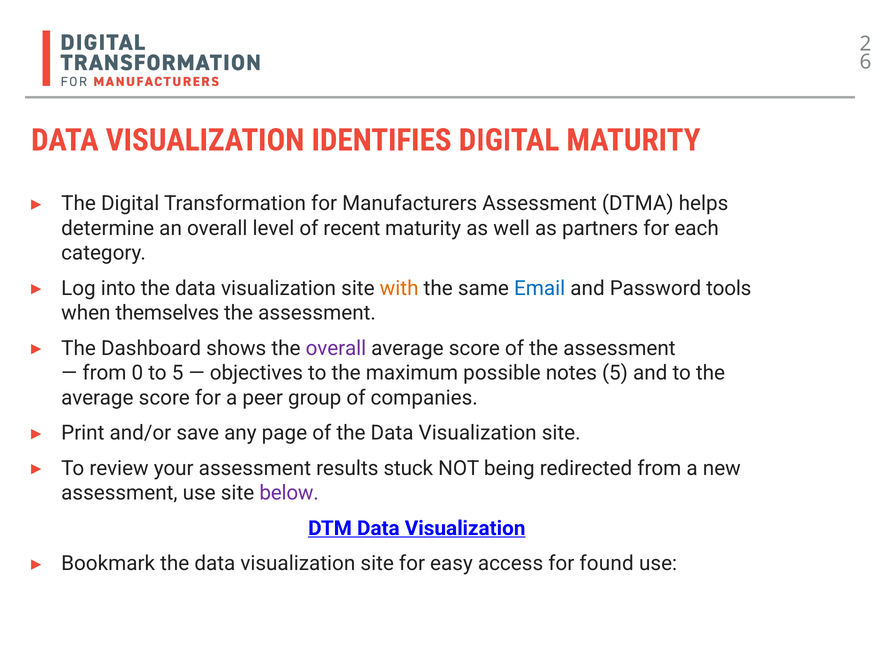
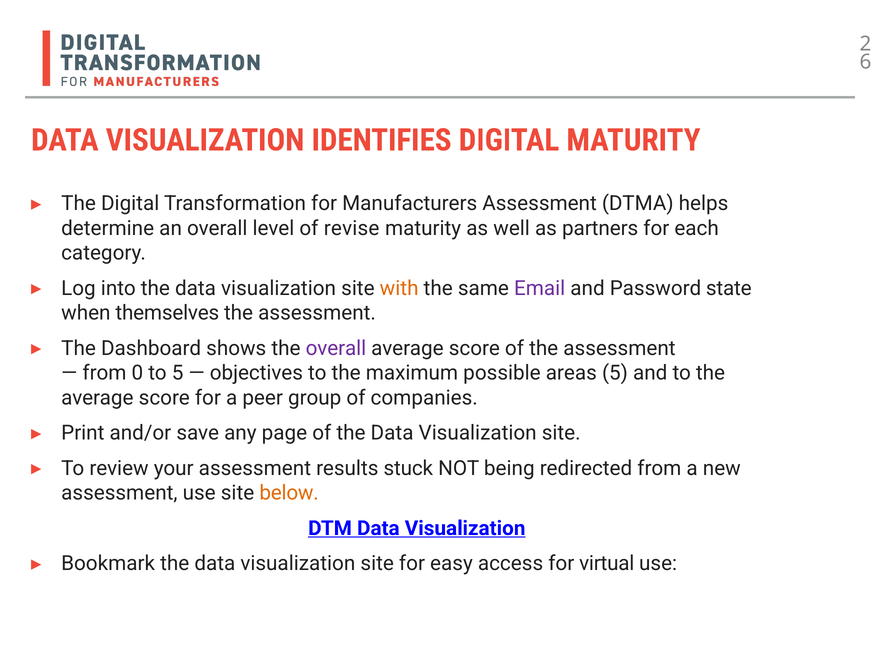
recent: recent -> revise
Email colour: blue -> purple
tools: tools -> state
notes: notes -> areas
below colour: purple -> orange
found: found -> virtual
